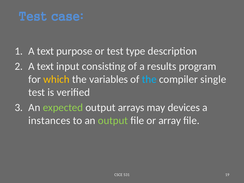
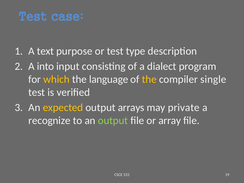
text at (45, 66): text -> into
results: results -> dialect
variables: variables -> language
the at (149, 79) colour: light blue -> yellow
expected colour: light green -> yellow
devices: devices -> private
instances: instances -> recognize
